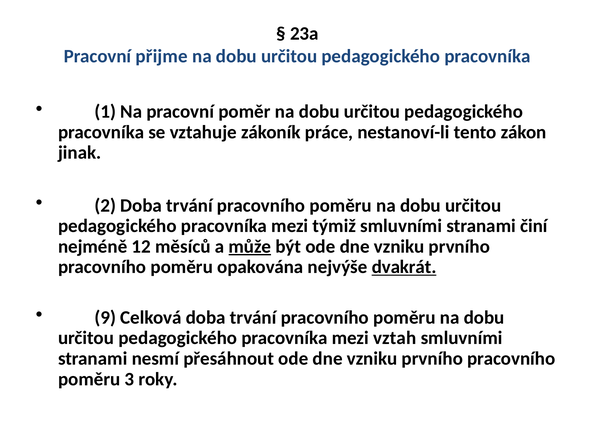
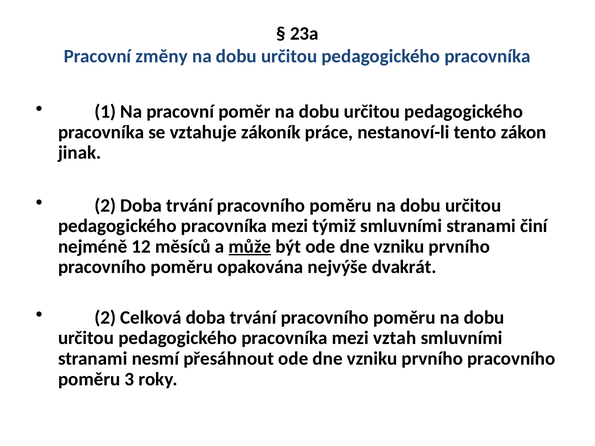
přijme: přijme -> změny
dvakrát underline: present -> none
9 at (105, 318): 9 -> 2
